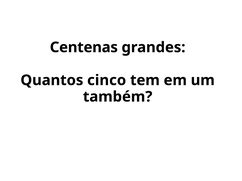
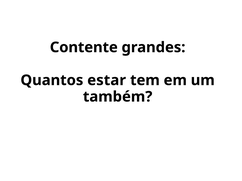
Centenas: Centenas -> Contente
cinco: cinco -> estar
